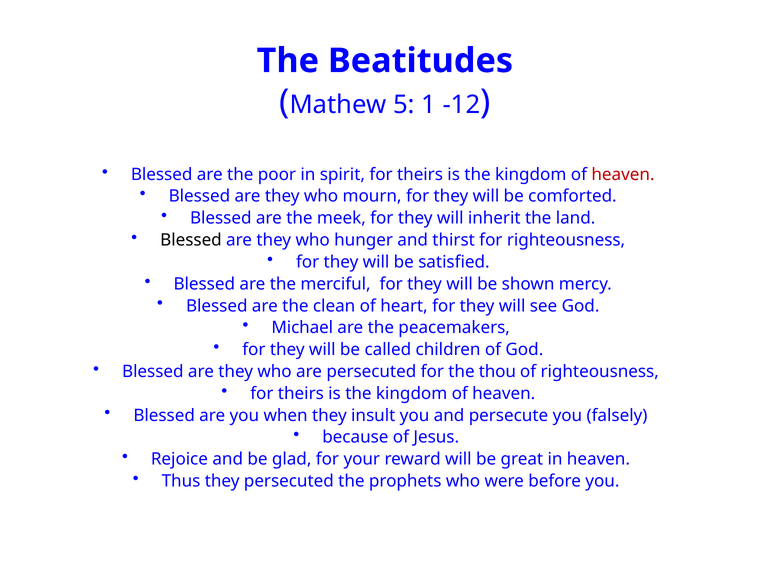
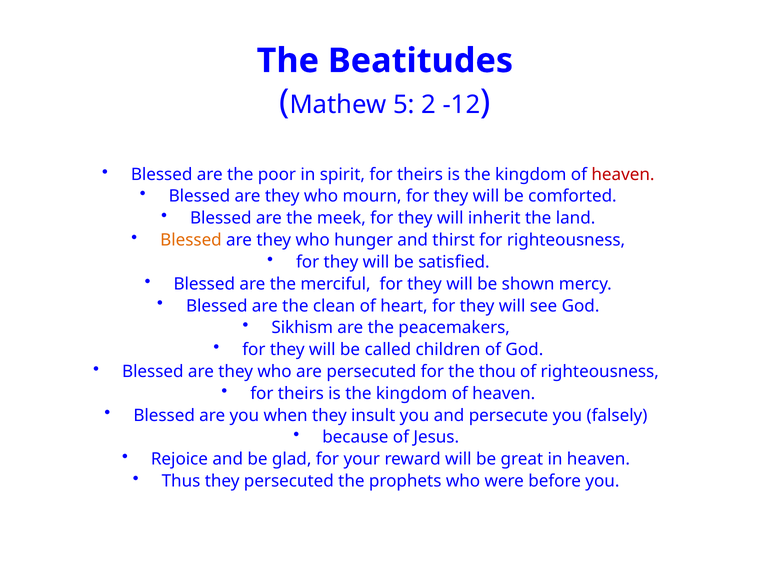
1: 1 -> 2
Blessed at (191, 240) colour: black -> orange
Michael: Michael -> Sikhism
